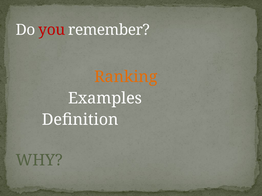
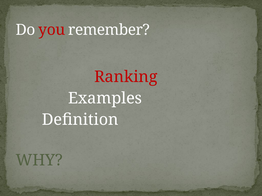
Ranking colour: orange -> red
